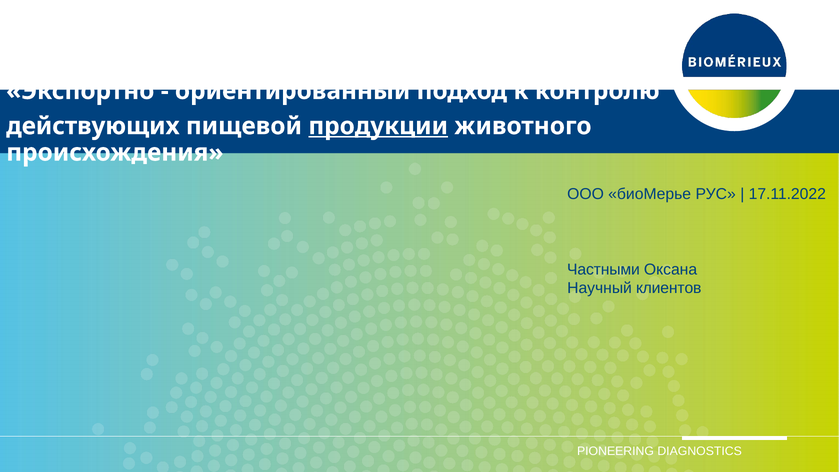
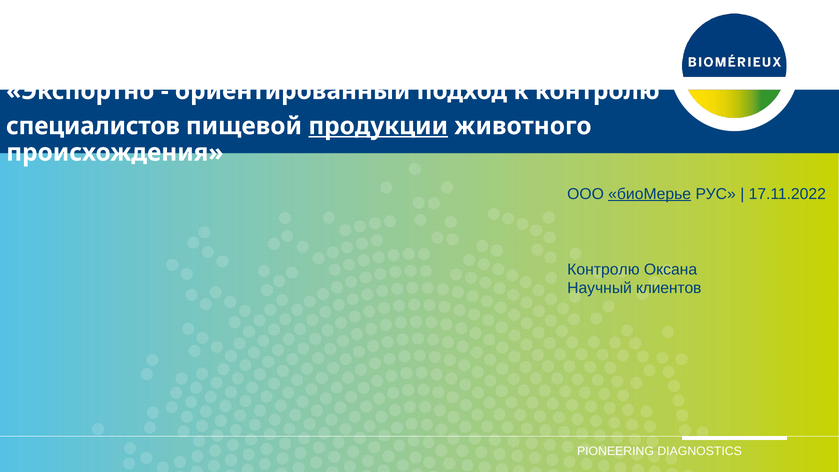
действующих: действующих -> специалистов
биоМерье underline: none -> present
Частными at (603, 269): Частными -> Контролю
